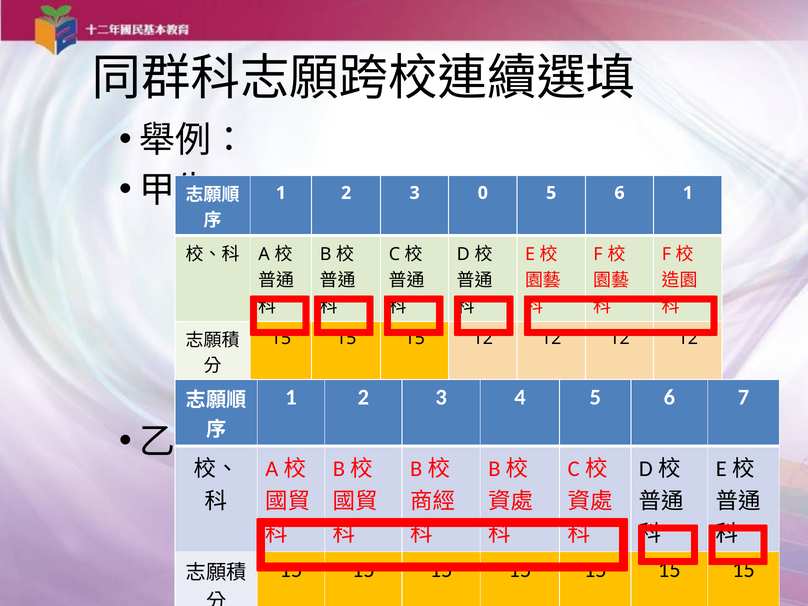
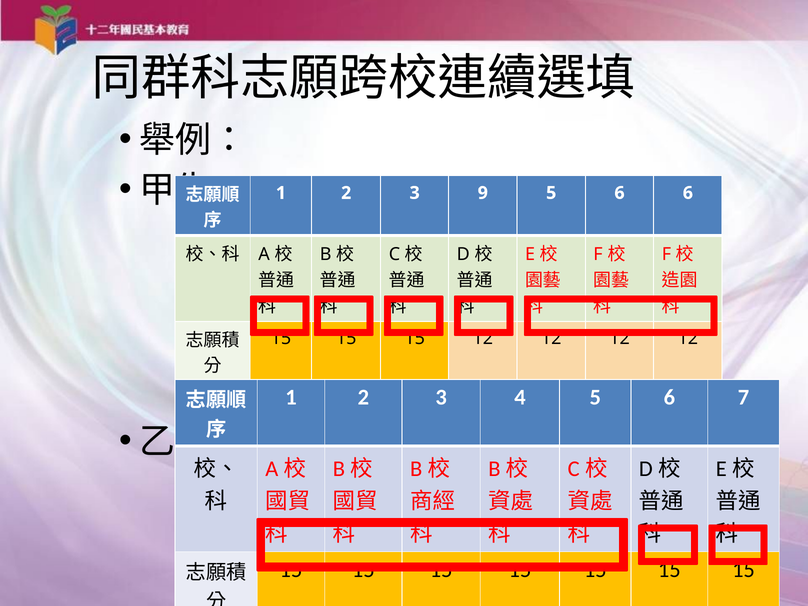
0: 0 -> 9
6 1: 1 -> 6
